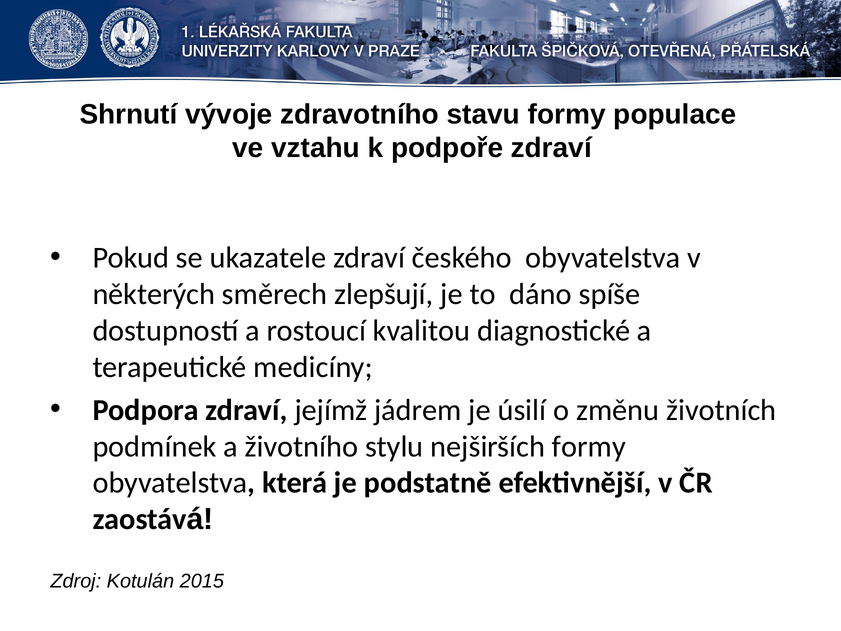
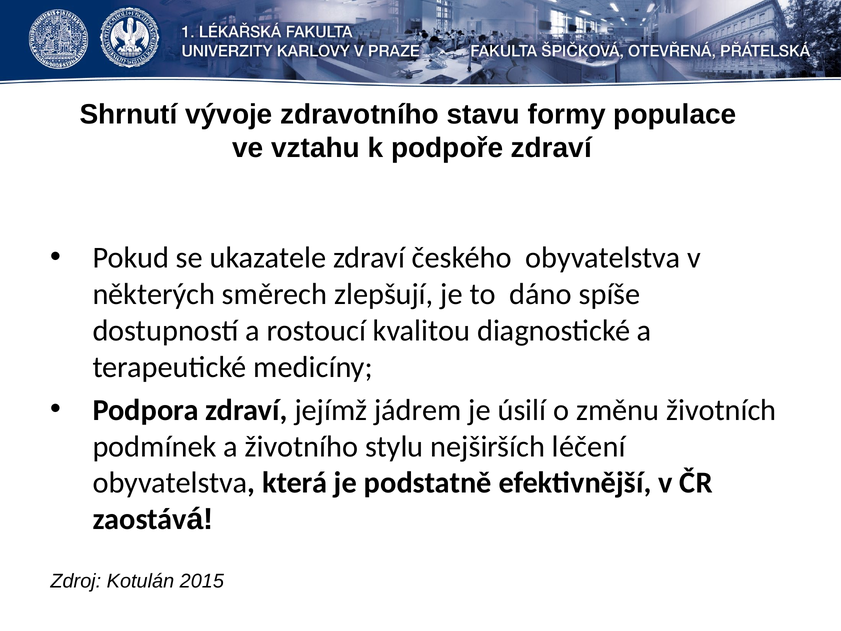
nejširších formy: formy -> léčení
